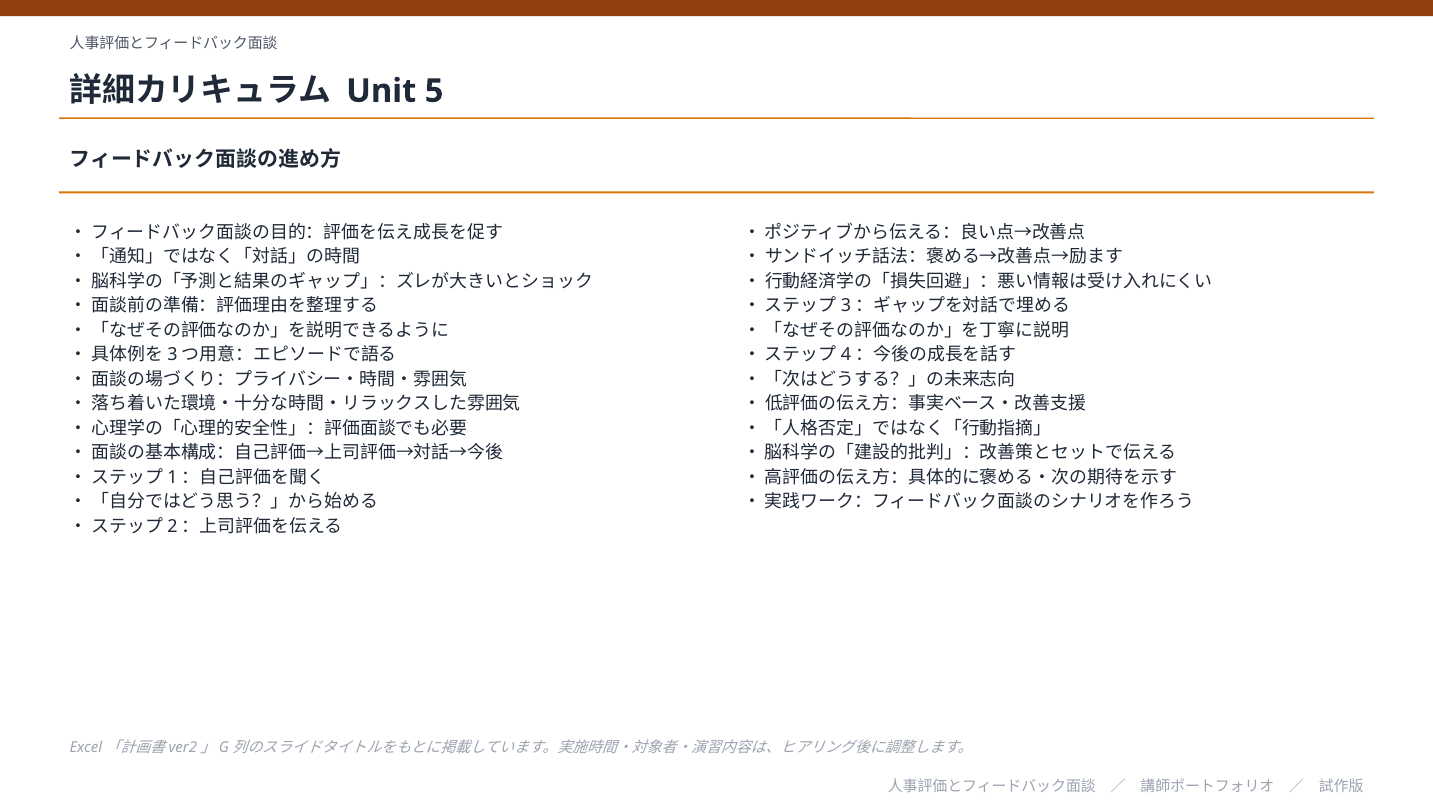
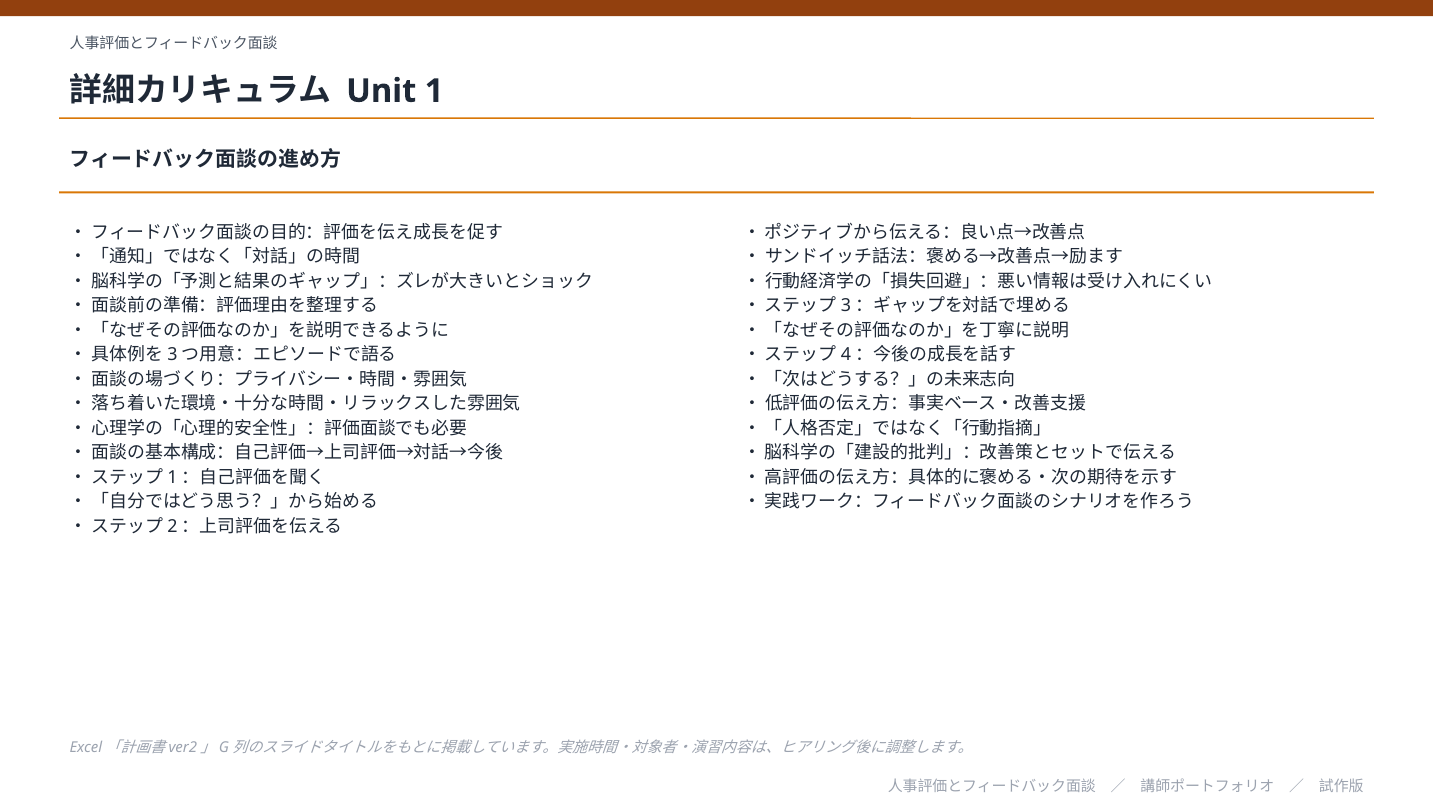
5: 5 -> 1
